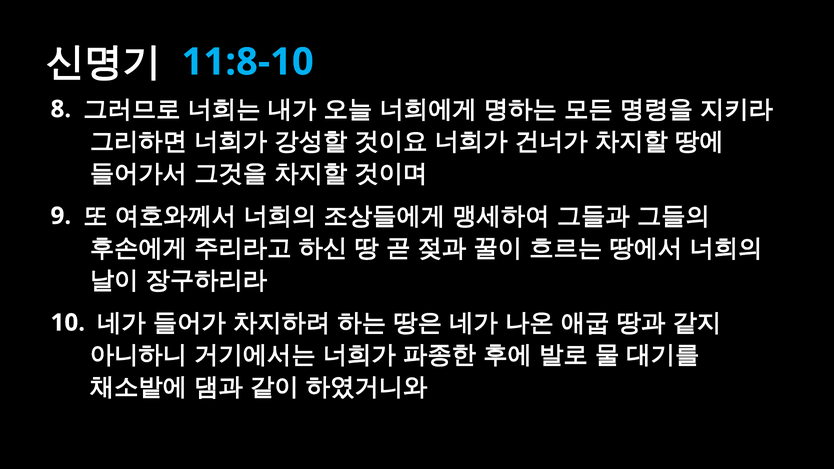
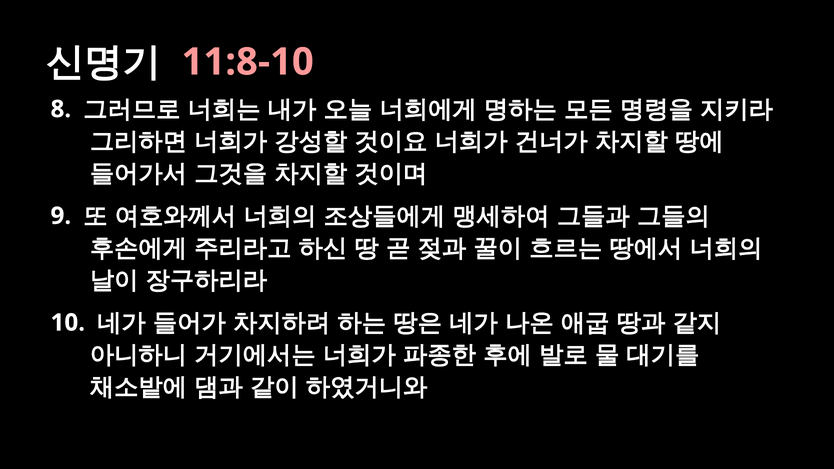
11:8-10 colour: light blue -> pink
